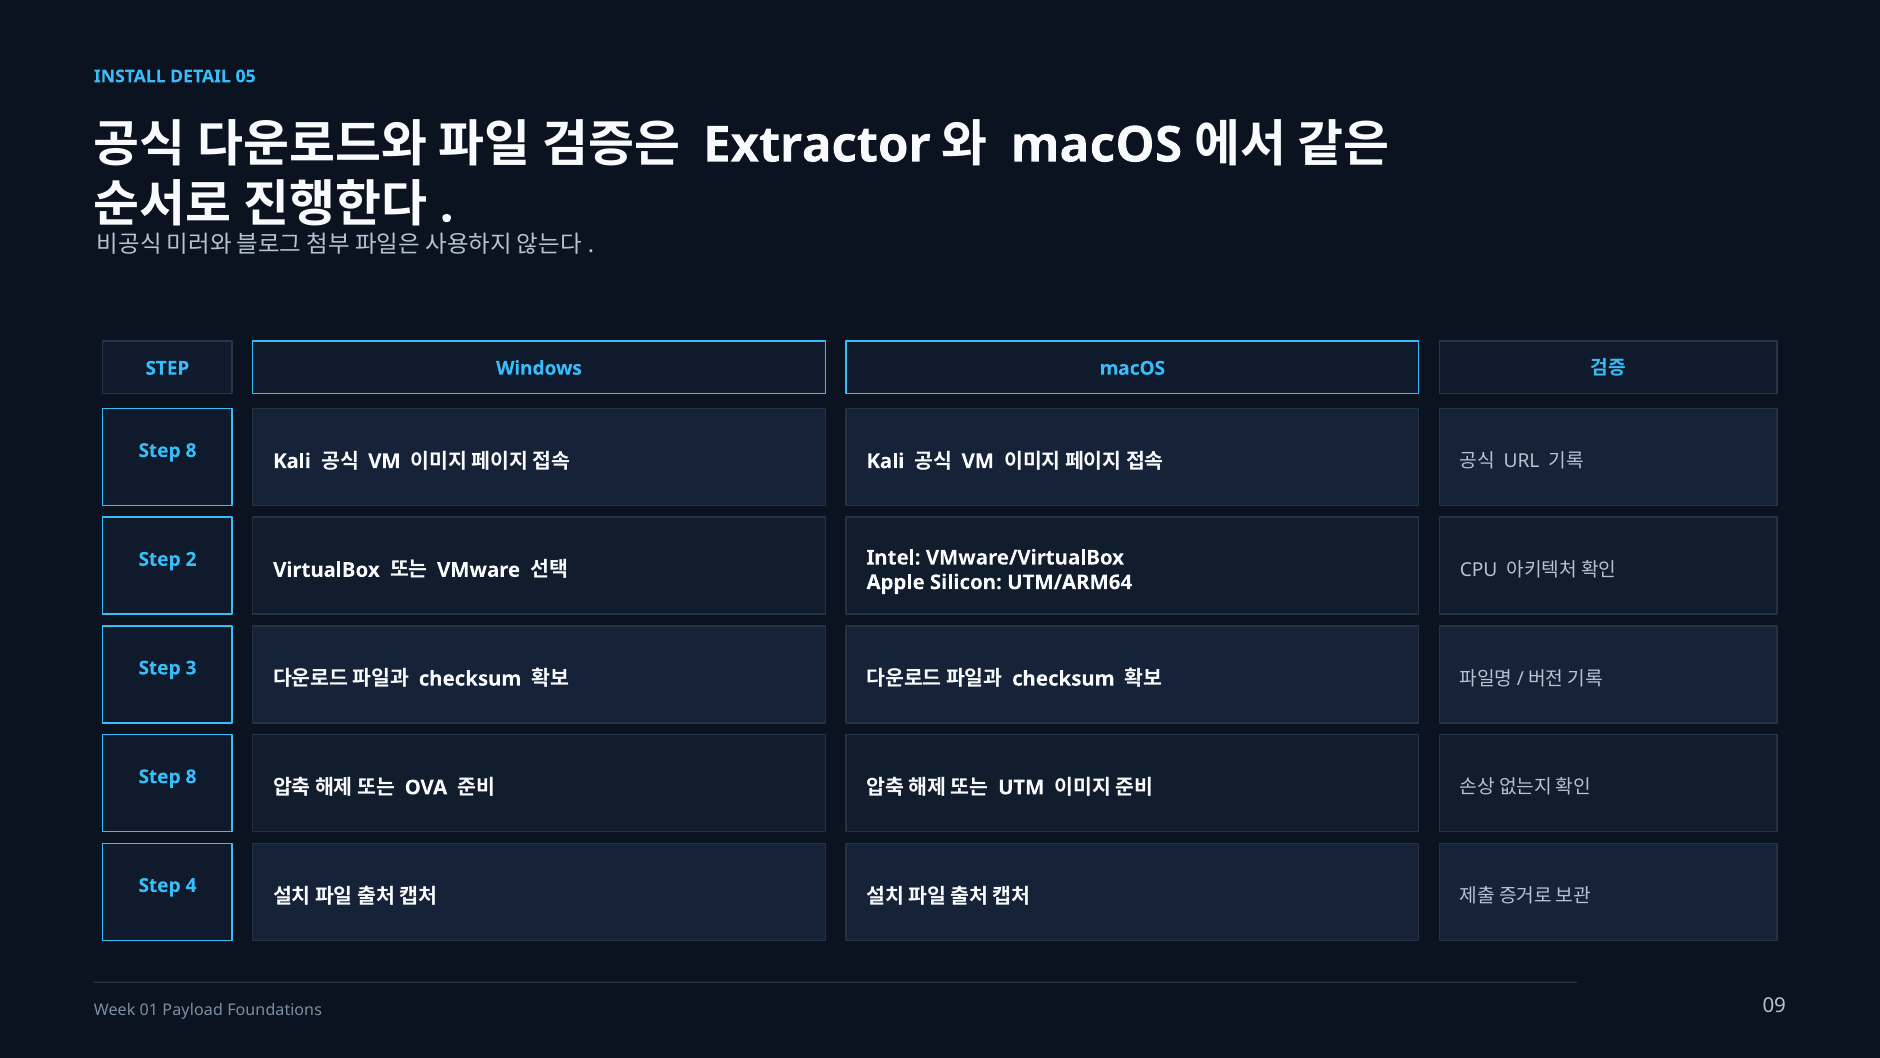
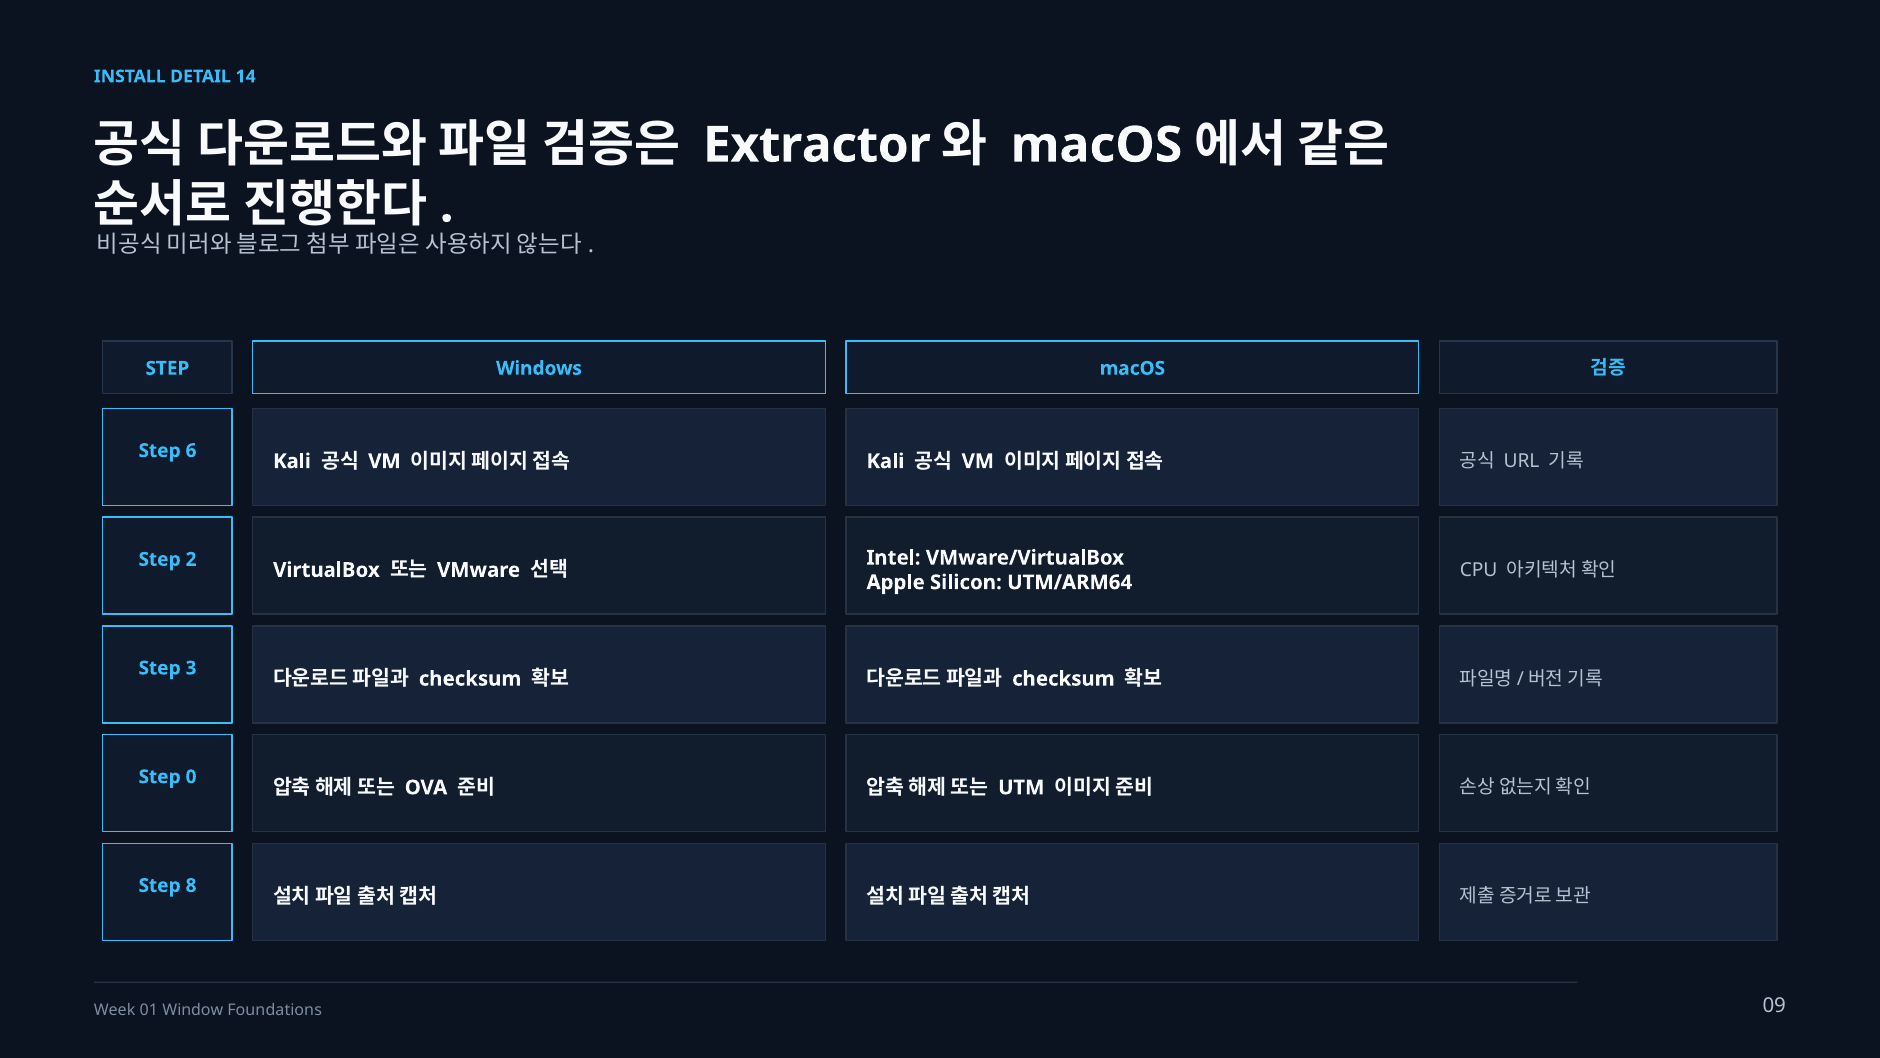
05: 05 -> 14
8 at (191, 450): 8 -> 6
8 at (191, 776): 8 -> 0
4: 4 -> 8
Payload: Payload -> Window
